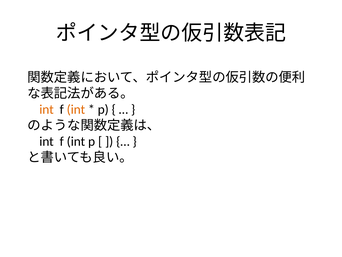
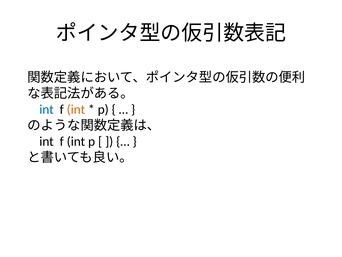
int at (47, 109) colour: orange -> blue
